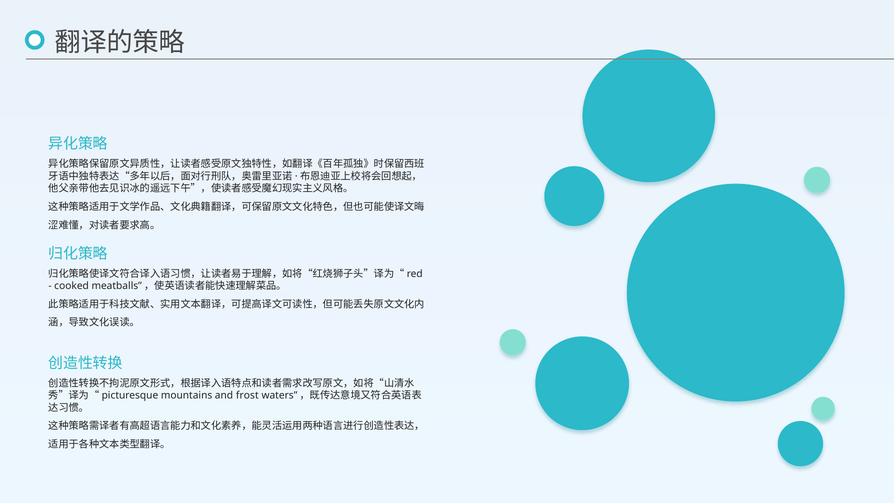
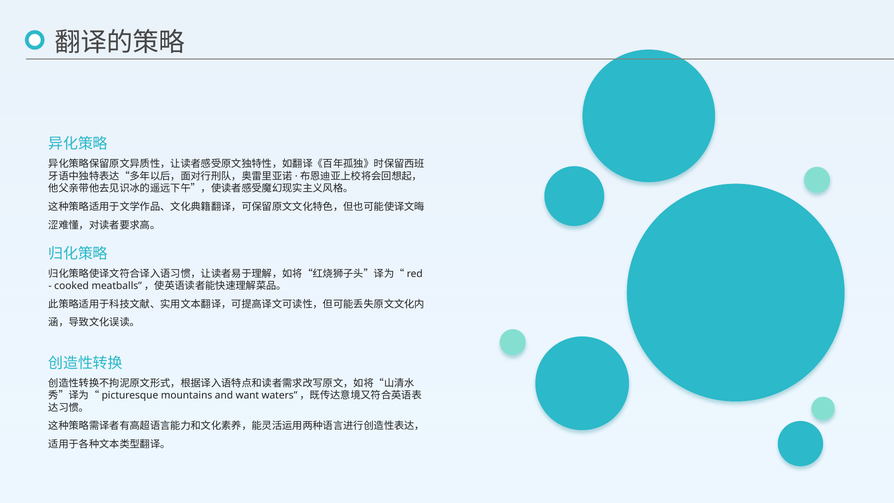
frost: frost -> want
